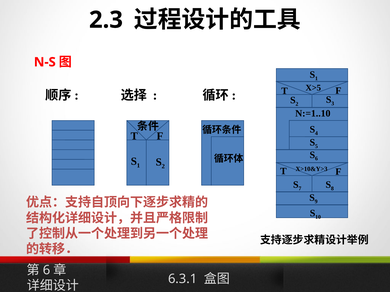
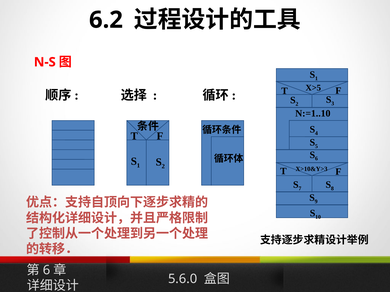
2.3: 2.3 -> 6.2
6.3.1: 6.3.1 -> 5.6.0
